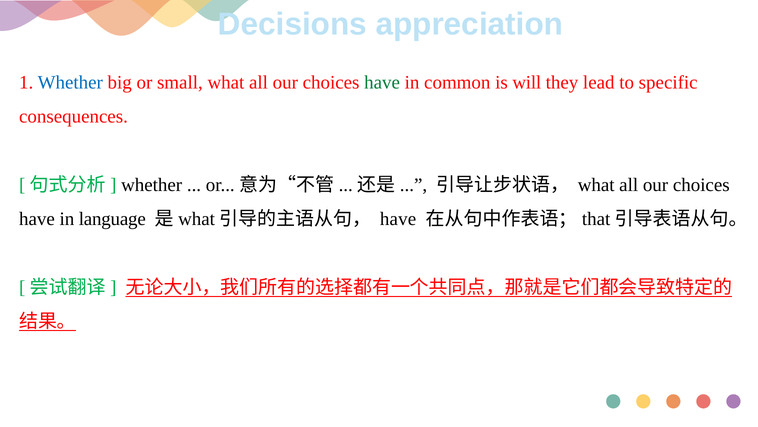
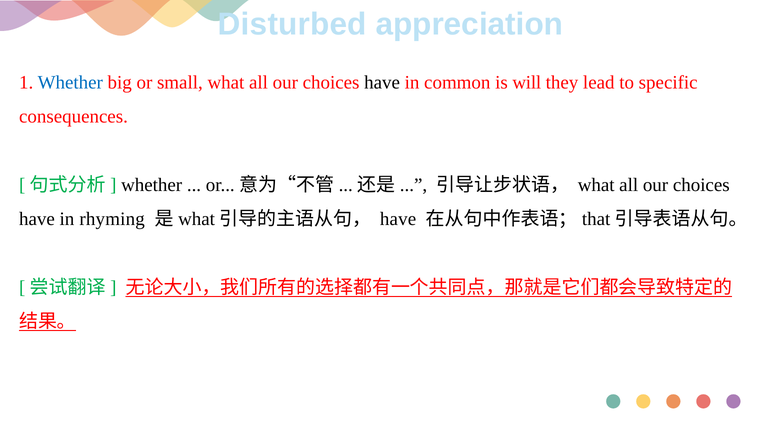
Decisions: Decisions -> Disturbed
have at (382, 82) colour: green -> black
language: language -> rhyming
